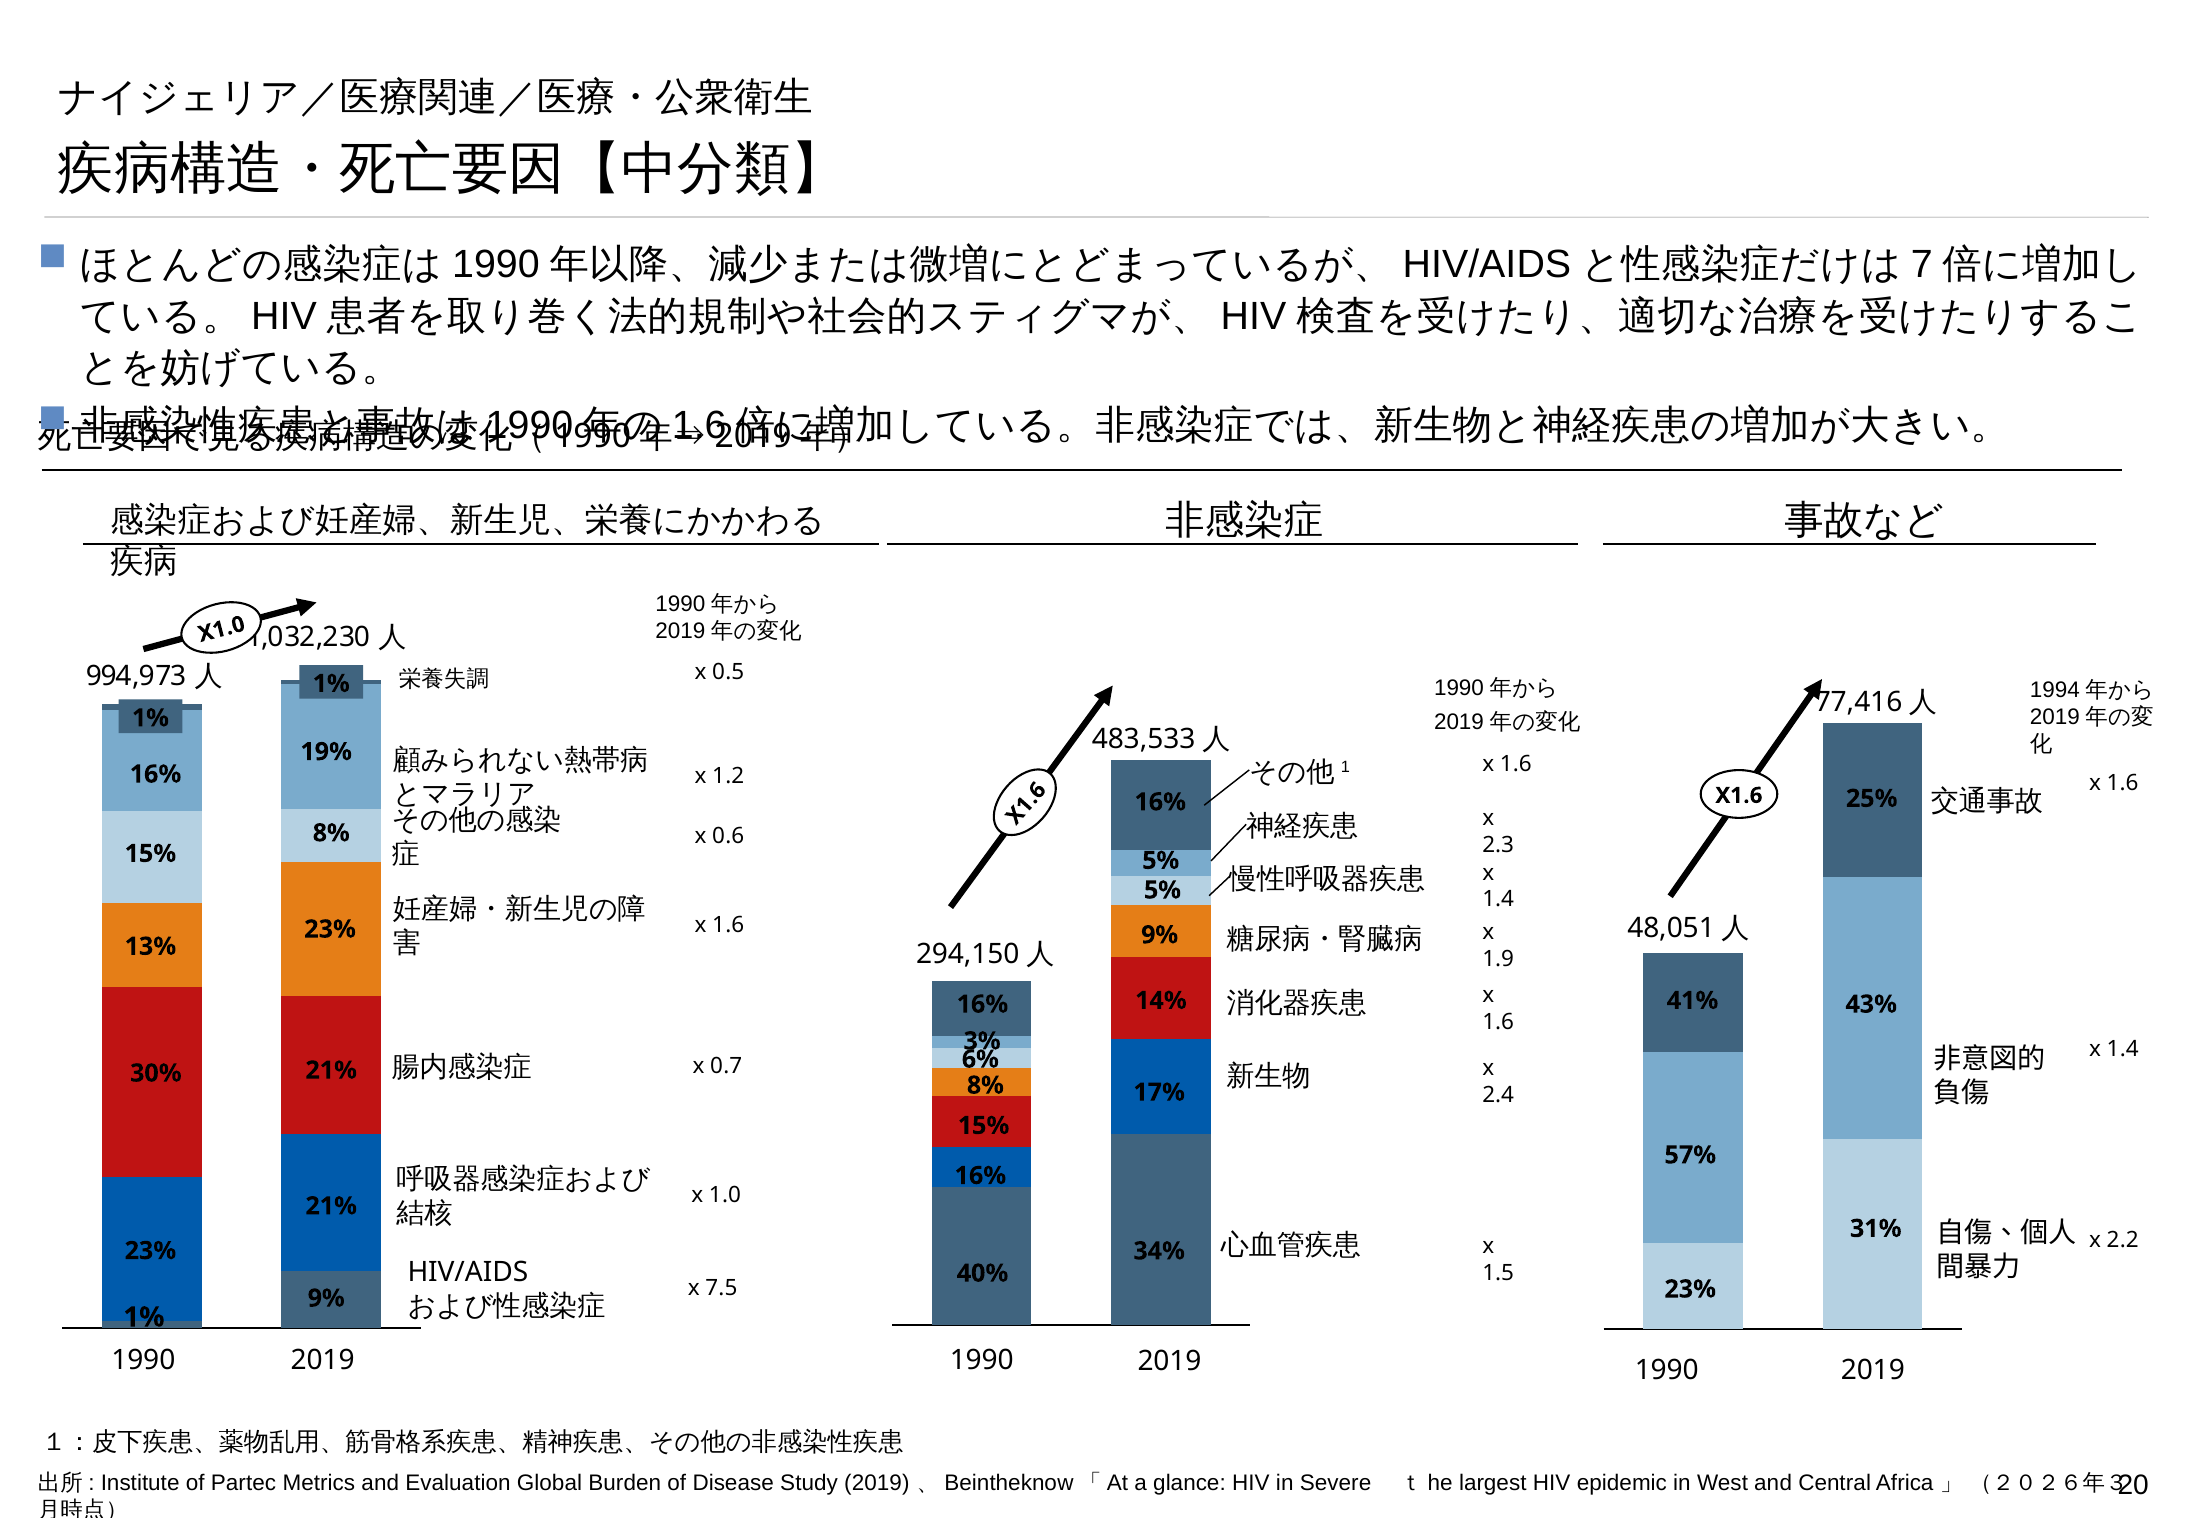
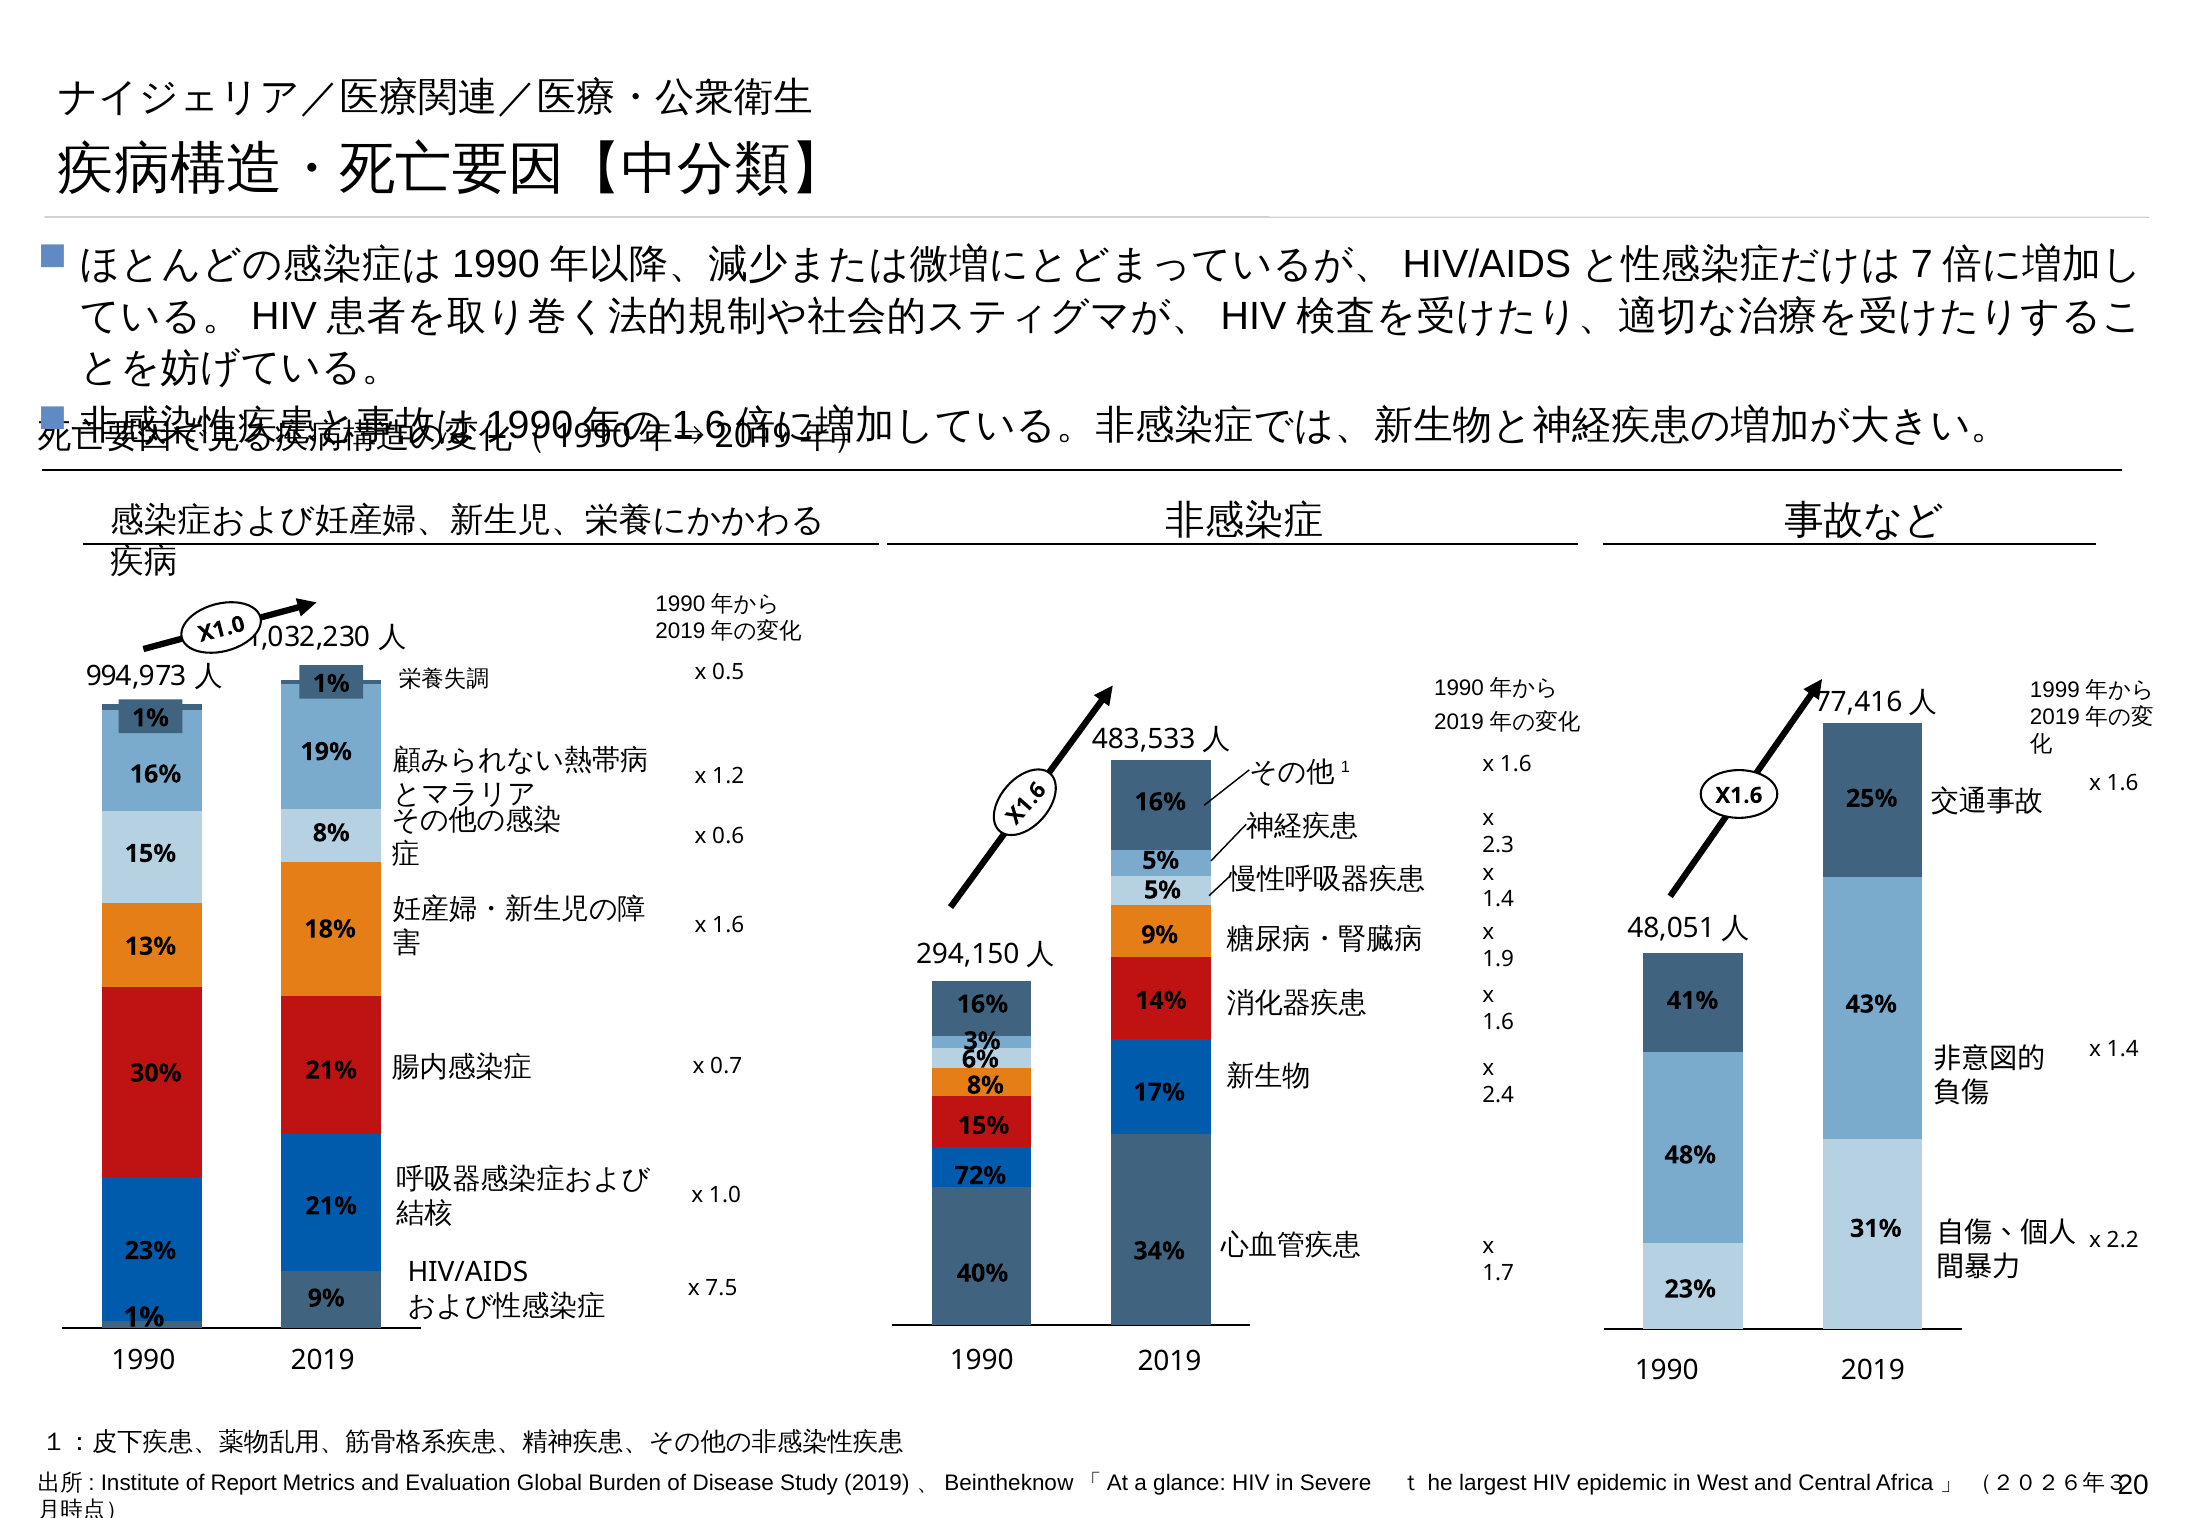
1994: 1994 -> 1999
23% at (330, 929): 23% -> 18%
57%: 57% -> 48%
16% at (980, 1176): 16% -> 72%
1.5: 1.5 -> 1.7
Partec: Partec -> Report
